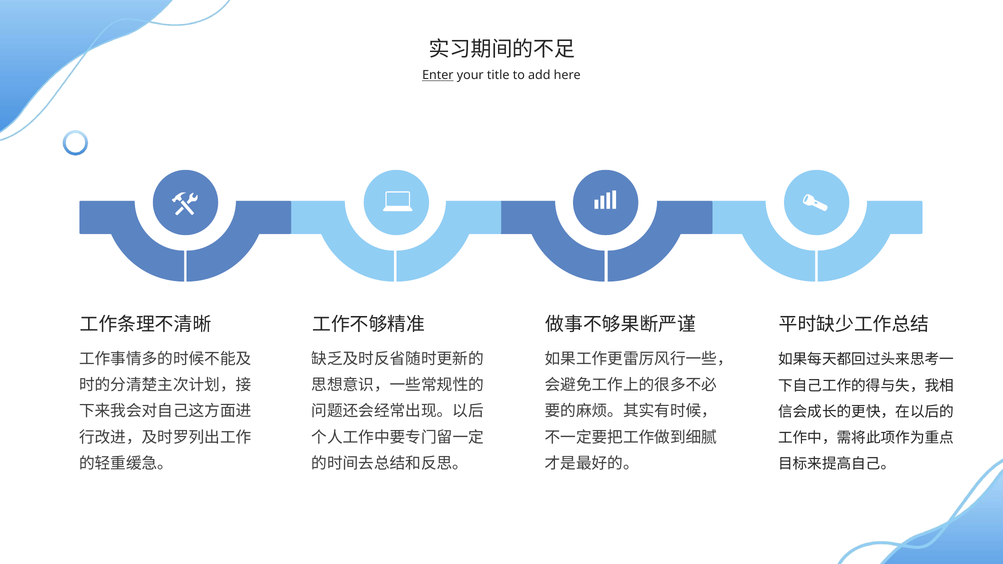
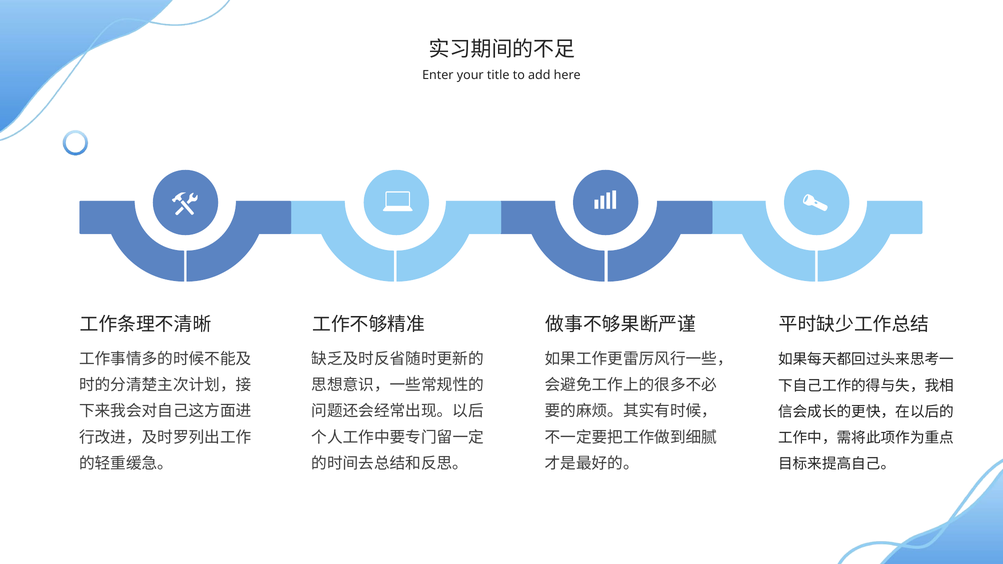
Enter underline: present -> none
